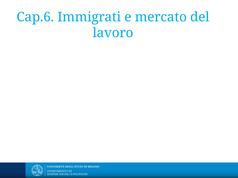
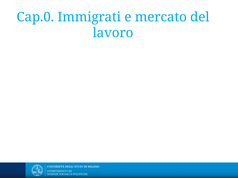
Cap.6: Cap.6 -> Cap.0
